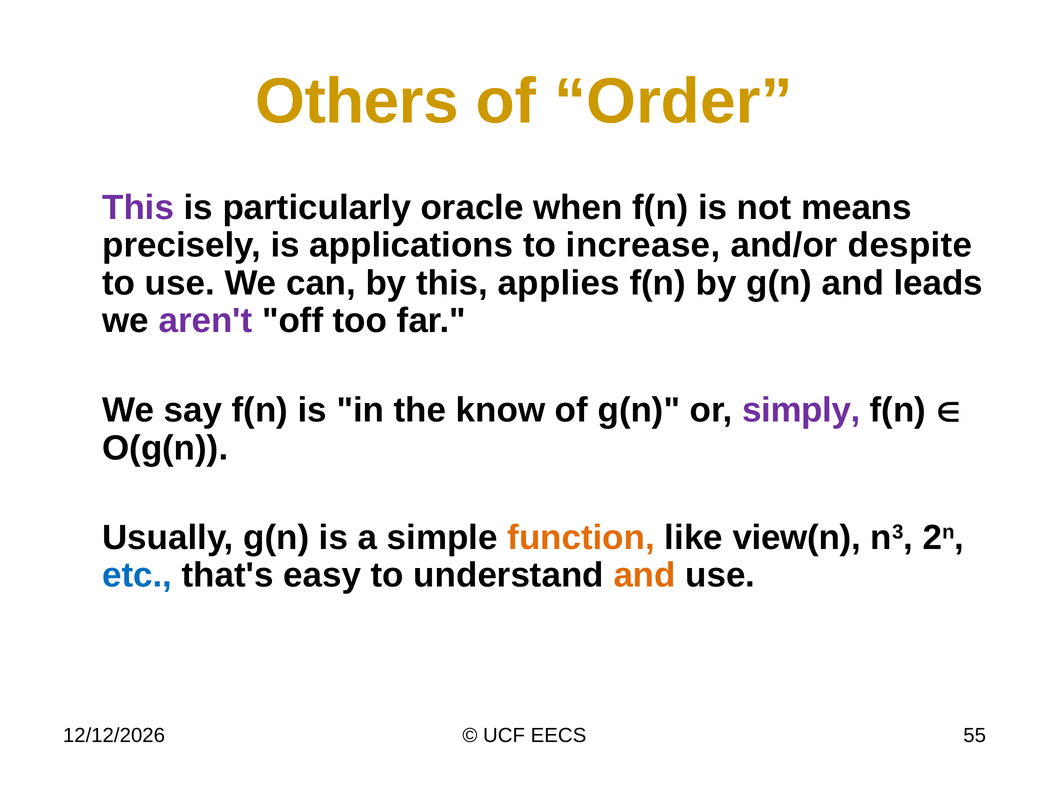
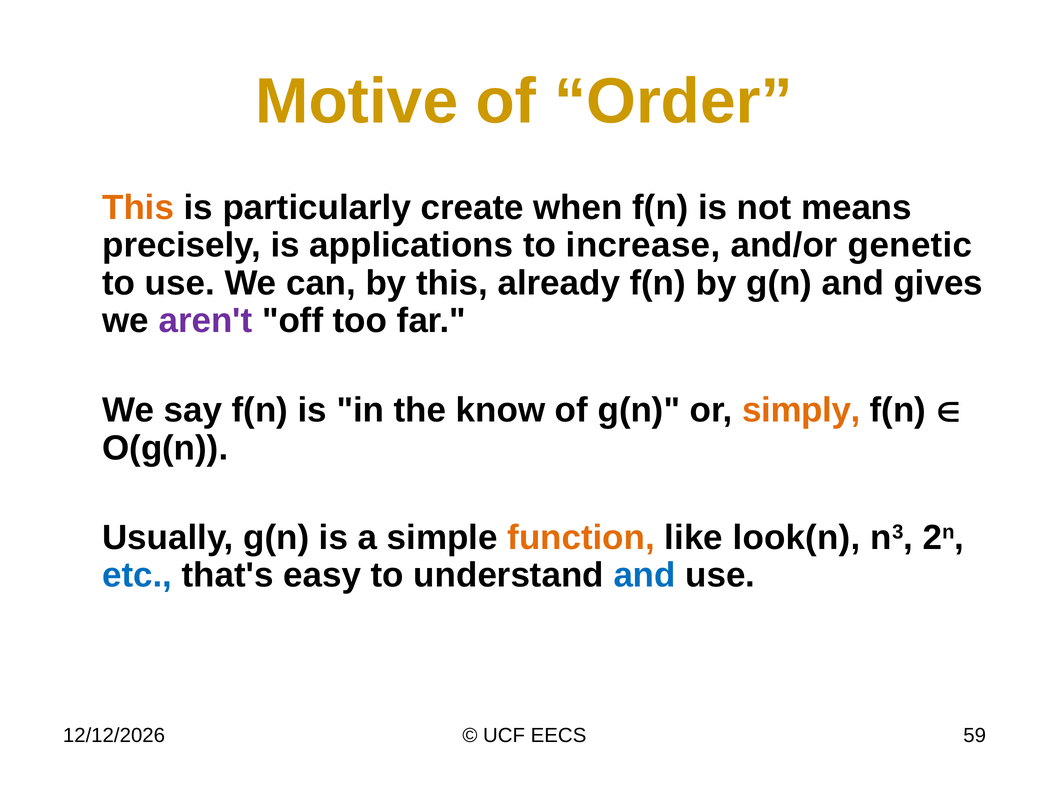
Others: Others -> Motive
This at (138, 208) colour: purple -> orange
oracle: oracle -> create
despite: despite -> genetic
applies: applies -> already
leads: leads -> gives
simply colour: purple -> orange
view(n: view(n -> look(n
and at (645, 575) colour: orange -> blue
55: 55 -> 59
